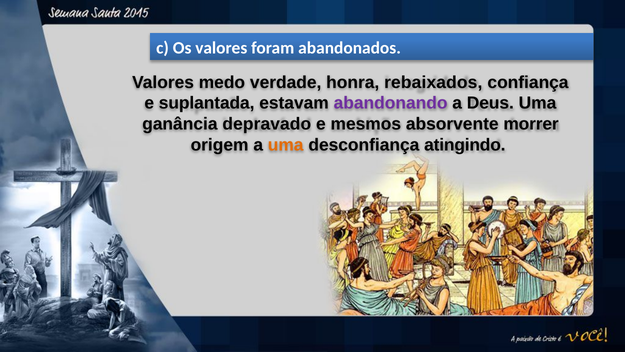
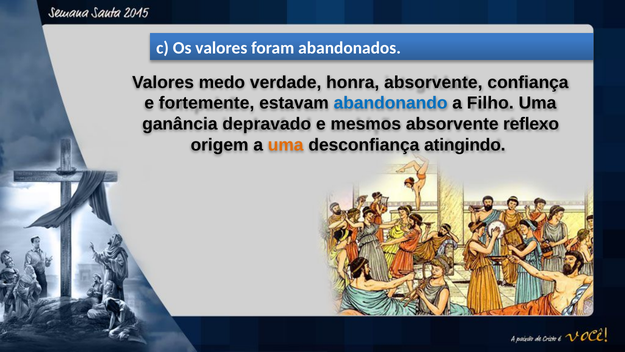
honra rebaixados: rebaixados -> absorvente
suplantada: suplantada -> fortemente
abandonando colour: purple -> blue
Deus: Deus -> Filho
morrer: morrer -> reflexo
